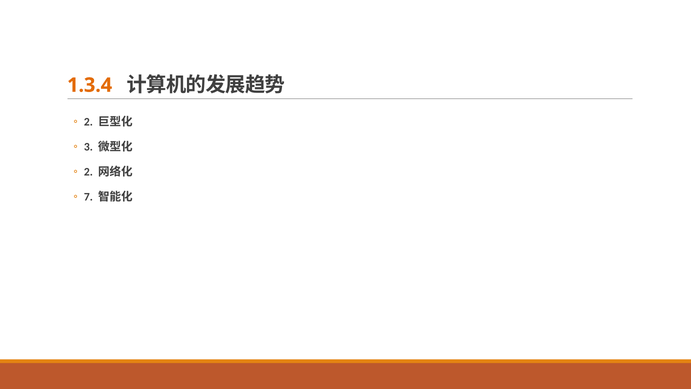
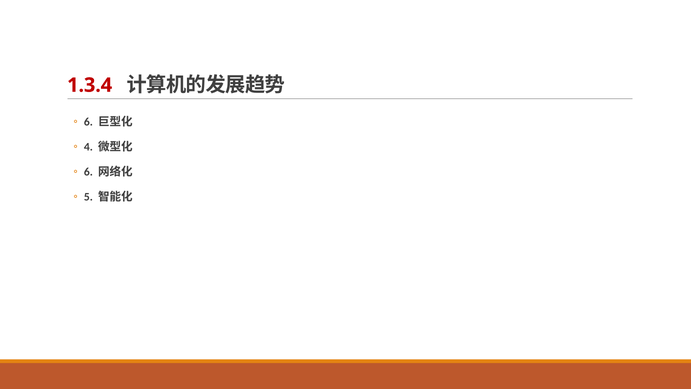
1.3.4 colour: orange -> red
2 at (88, 122): 2 -> 6
3: 3 -> 4
2 at (88, 172): 2 -> 6
7: 7 -> 5
